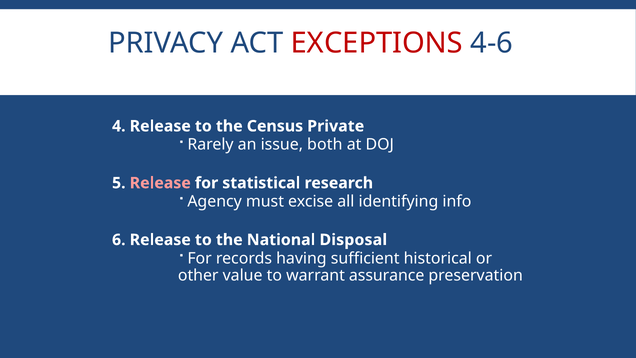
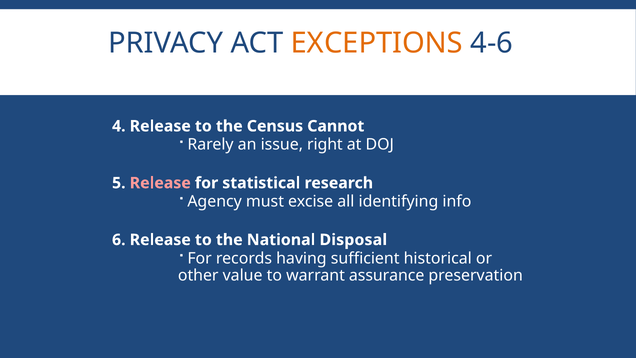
EXCEPTIONS colour: red -> orange
Private: Private -> Cannot
both: both -> right
